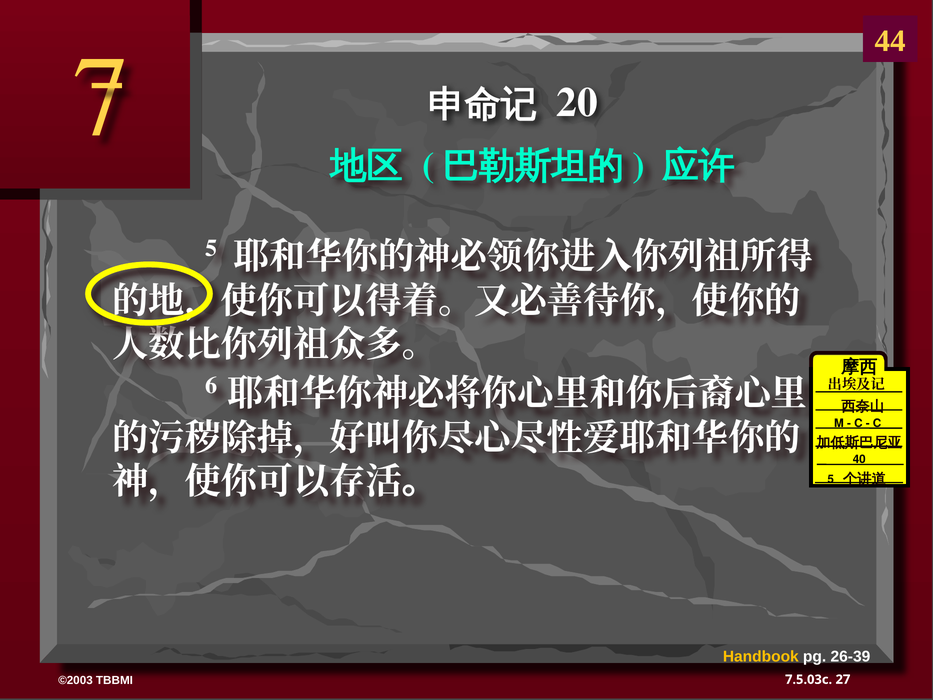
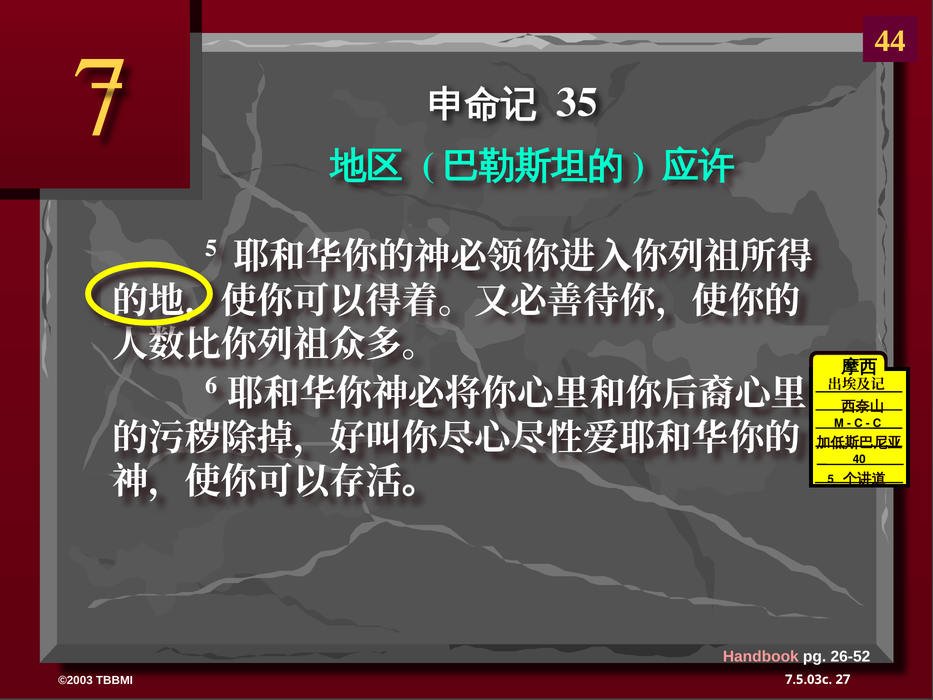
20: 20 -> 35
Handbook colour: yellow -> pink
26-39: 26-39 -> 26-52
